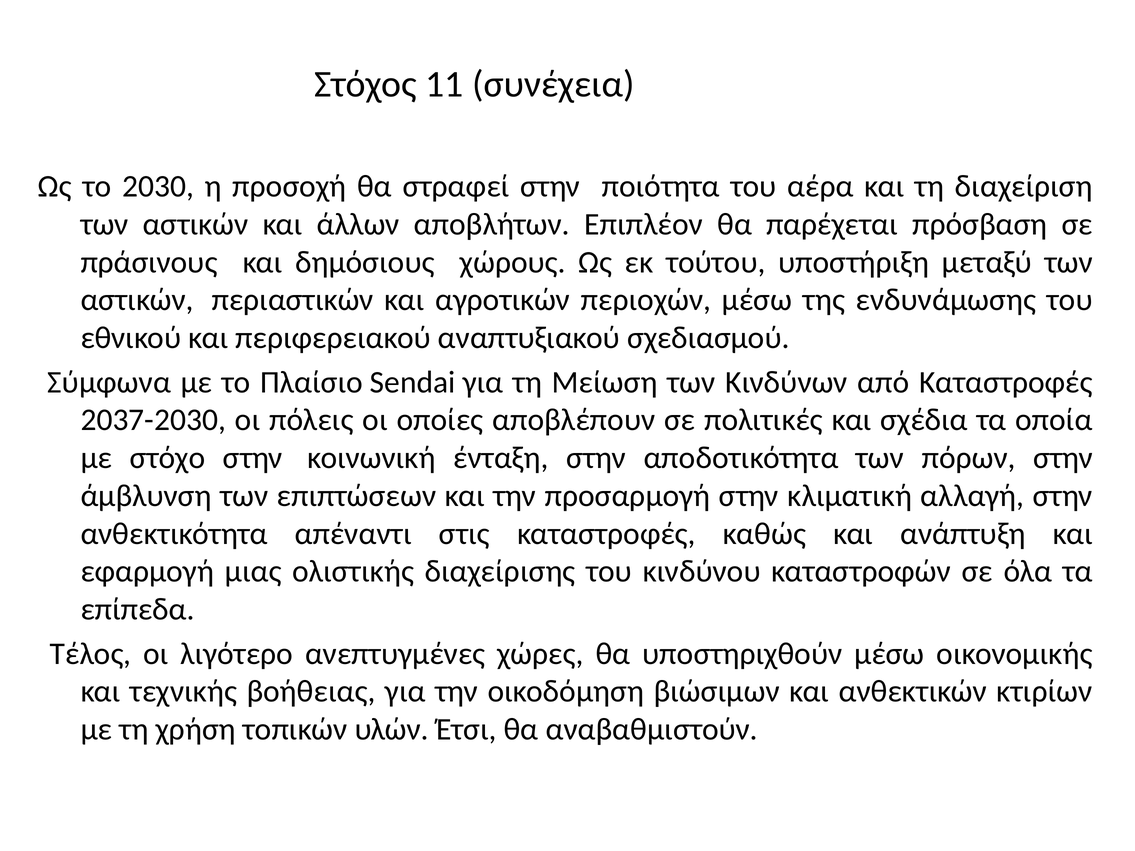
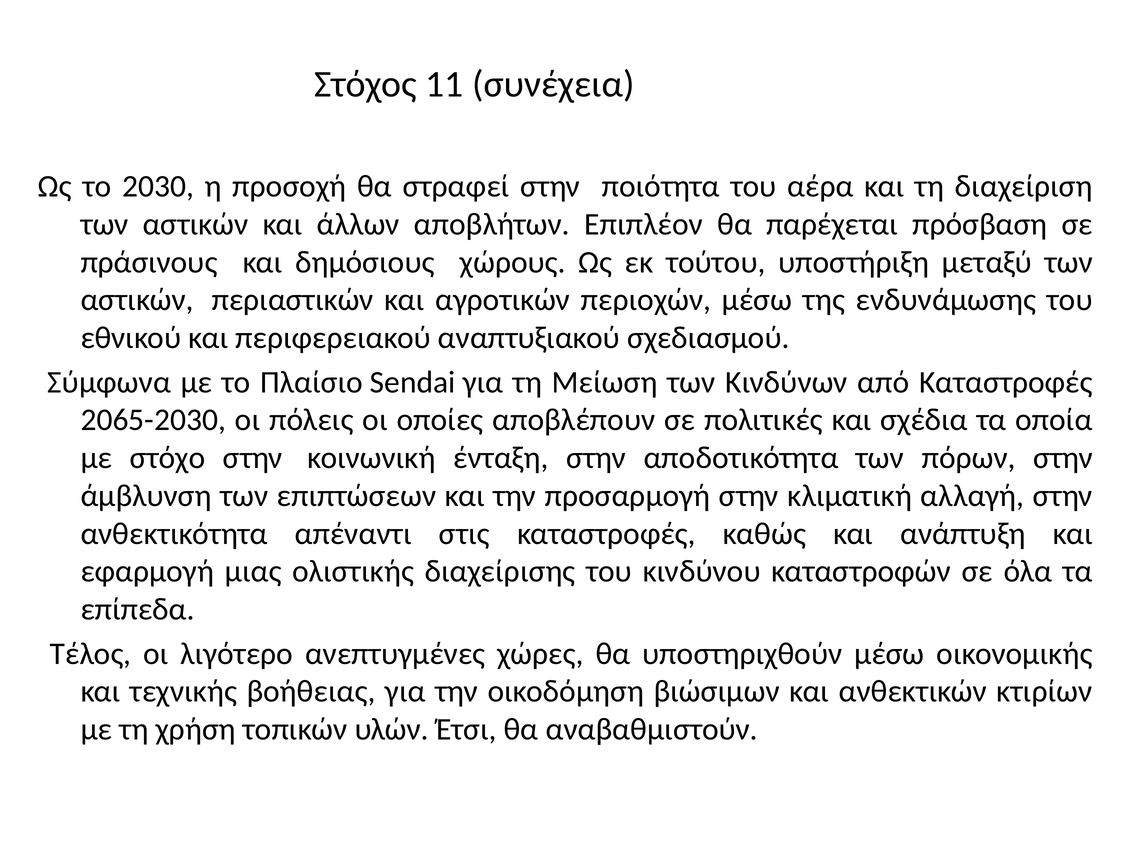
2037-2030: 2037-2030 -> 2065-2030
